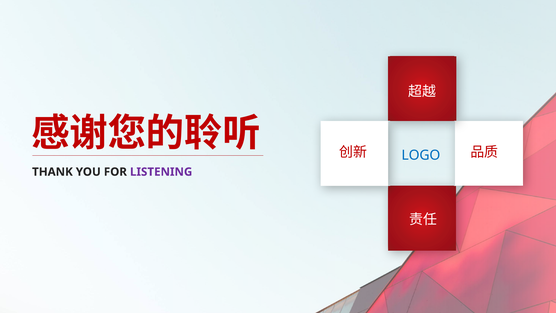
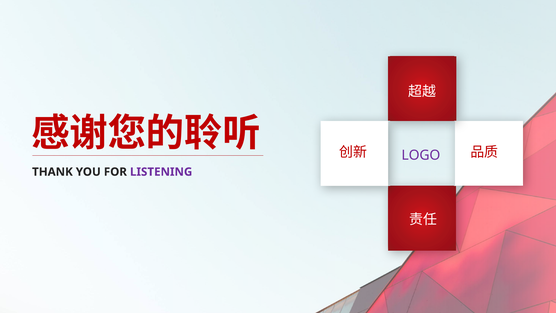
LOGO colour: blue -> purple
